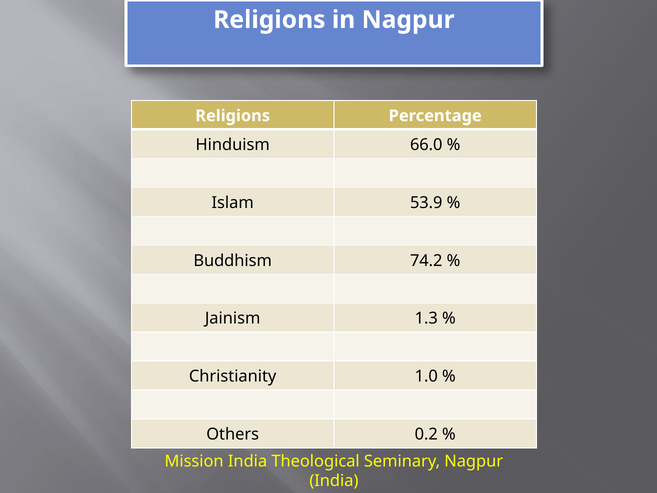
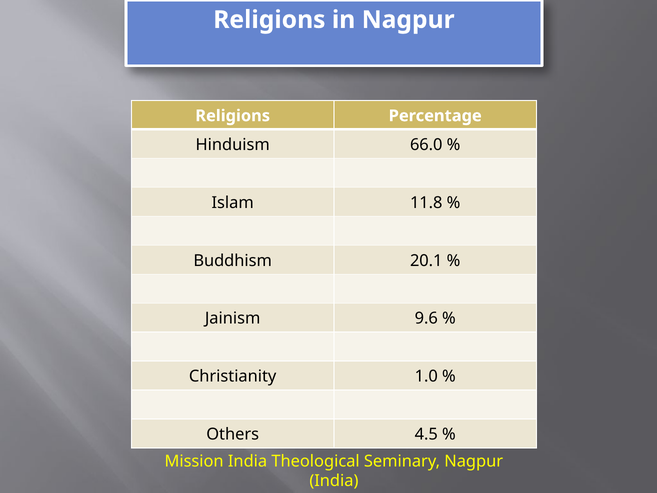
53.9: 53.9 -> 11.8
74.2: 74.2 -> 20.1
1.3: 1.3 -> 9.6
0.2: 0.2 -> 4.5
